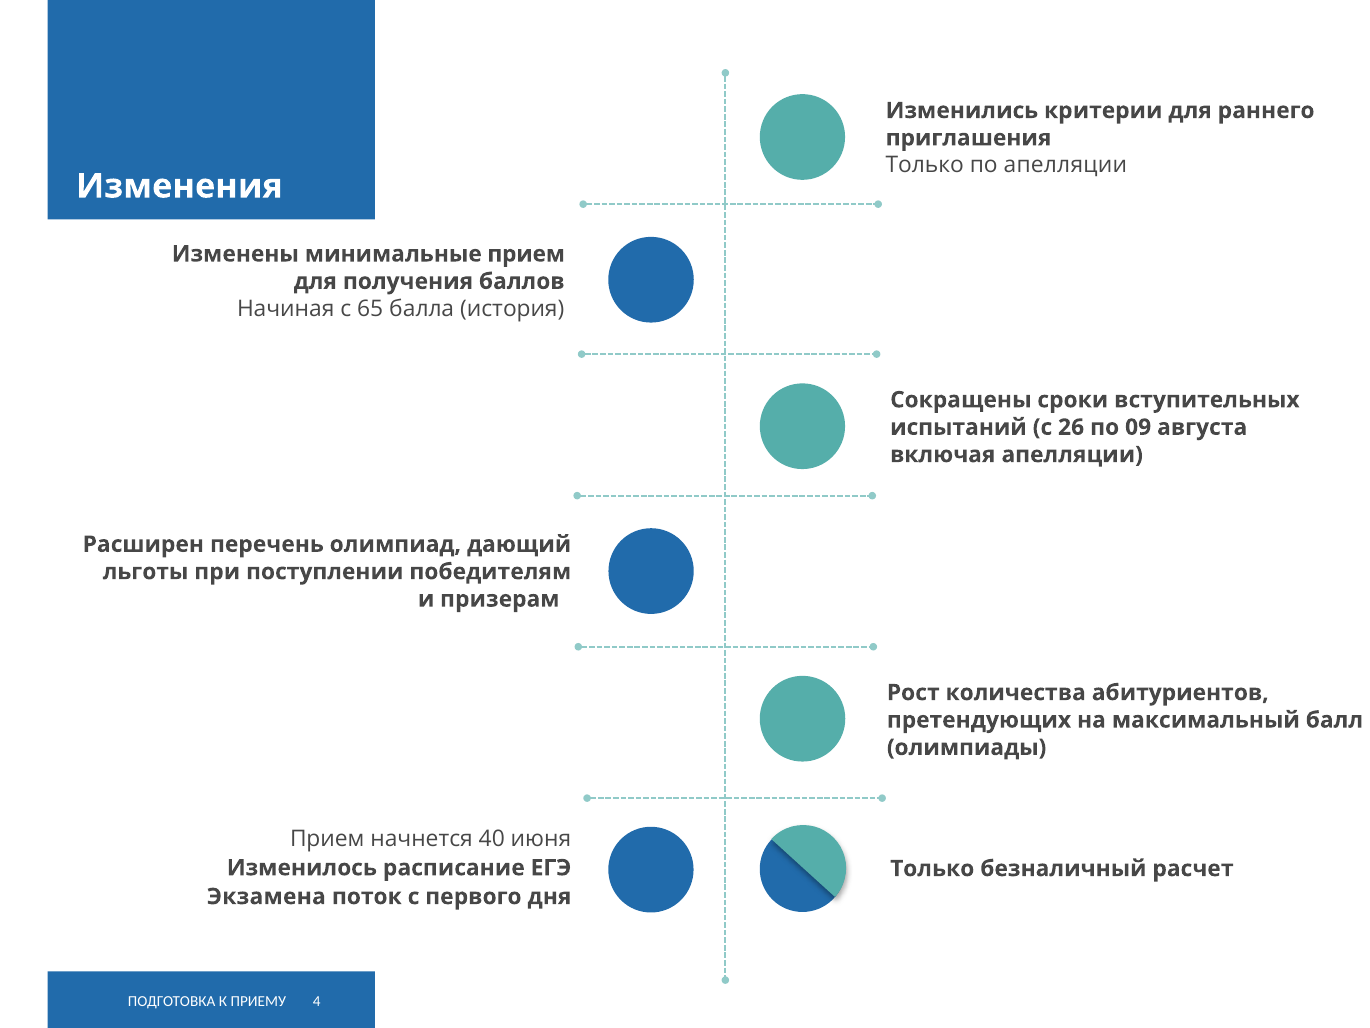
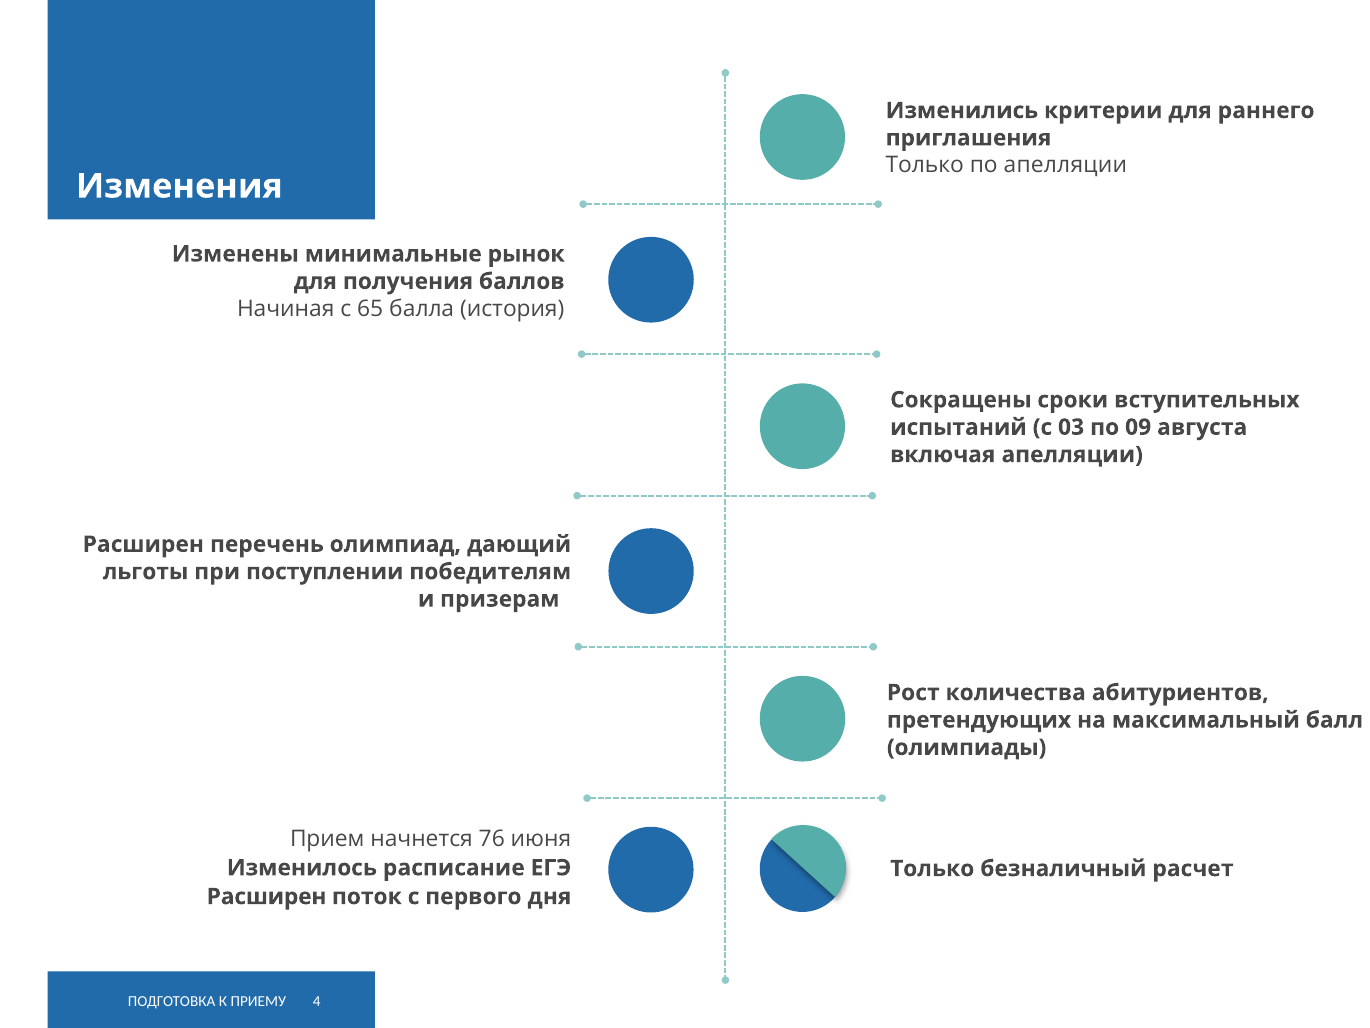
минимальные прием: прием -> рынок
26: 26 -> 03
40: 40 -> 76
Экзамена at (266, 896): Экзамена -> Расширен
